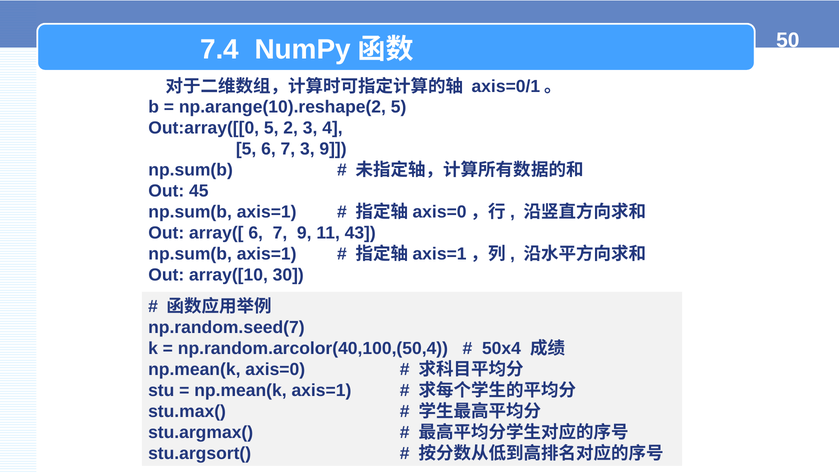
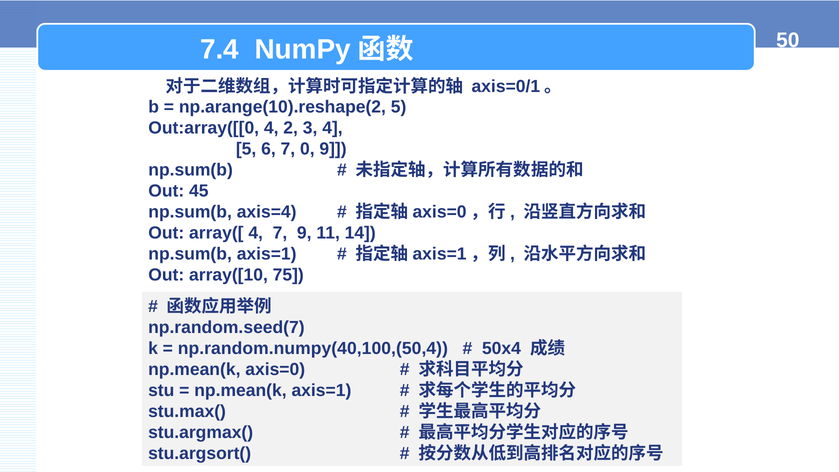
Out:array([[0 5: 5 -> 4
7 3: 3 -> 0
axis=1 at (267, 212): axis=1 -> axis=4
array([ 6: 6 -> 4
43: 43 -> 14
30: 30 -> 75
np.random.arcolor(40,100,(50,4: np.random.arcolor(40,100,(50,4 -> np.random.numpy(40,100,(50,4
